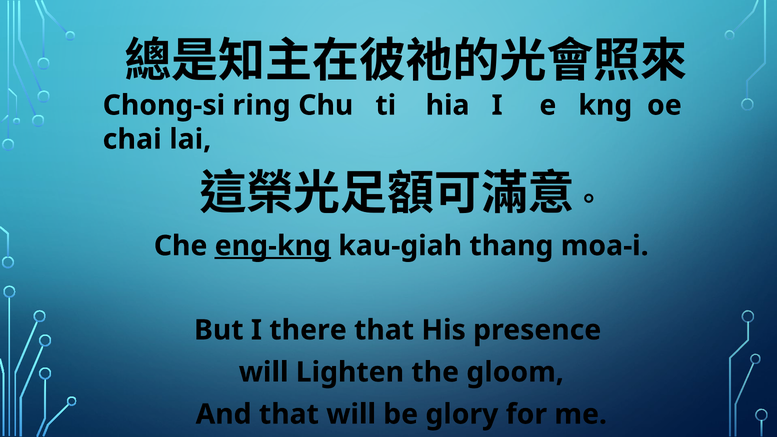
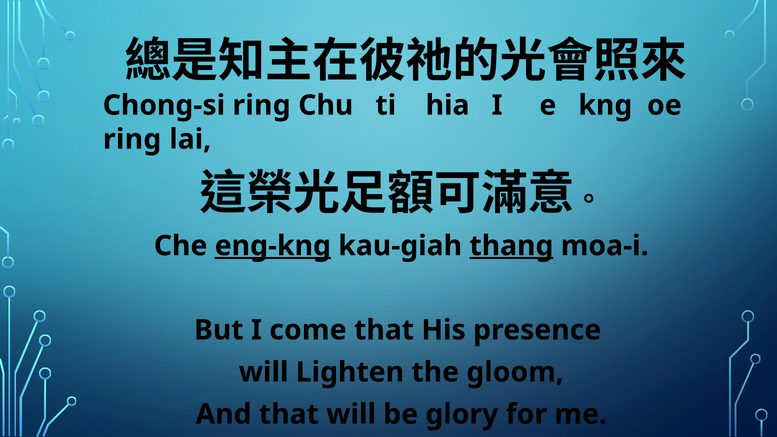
chai at (132, 139): chai -> ring
thang underline: none -> present
there: there -> come
